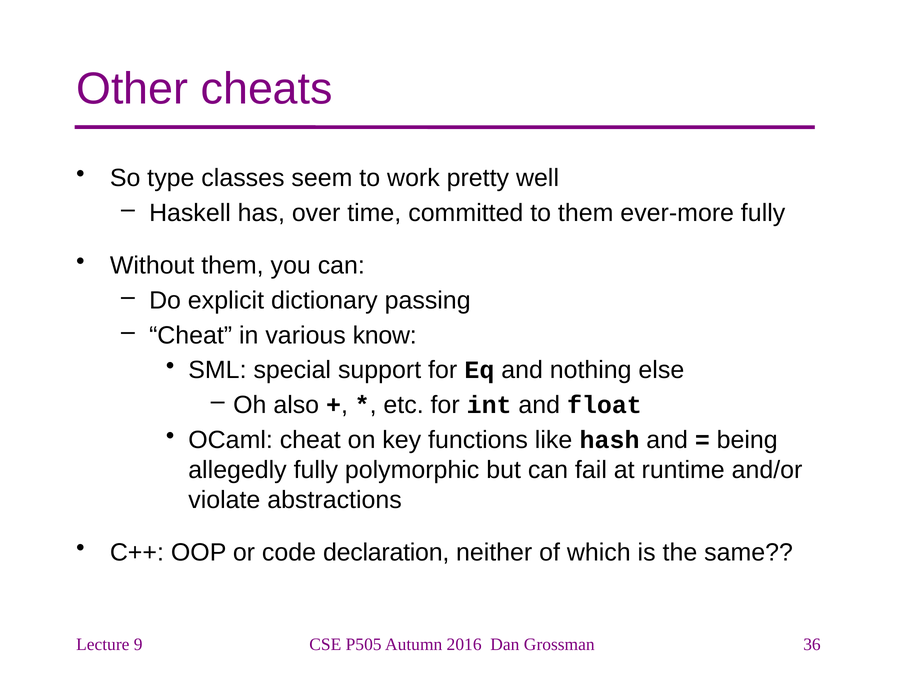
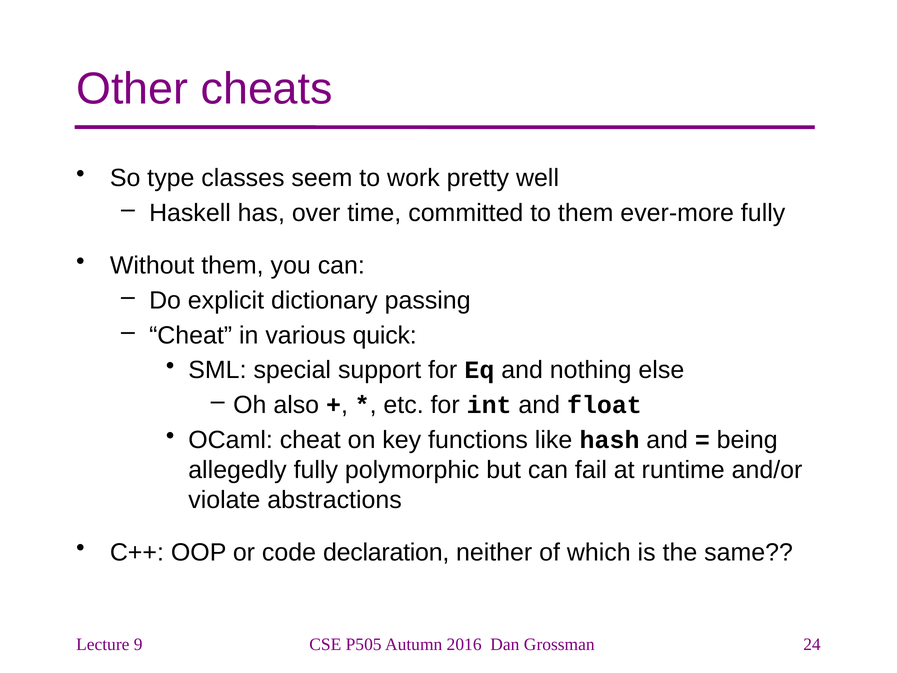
know: know -> quick
36: 36 -> 24
